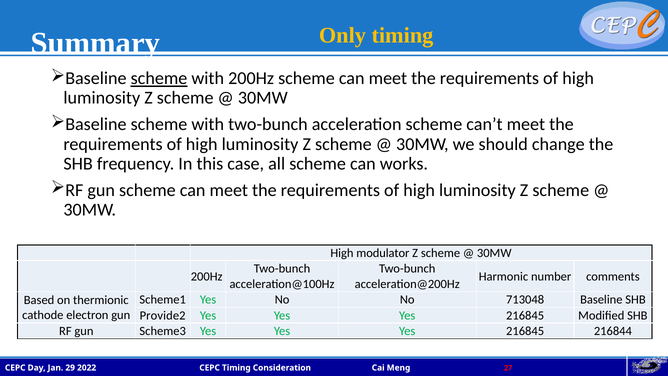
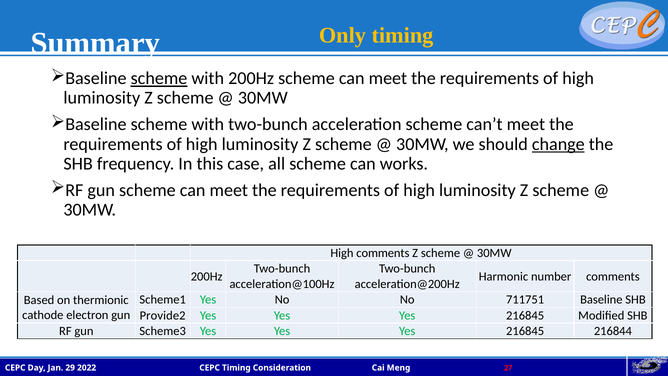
change underline: none -> present
High modulator: modulator -> comments
713048: 713048 -> 711751
